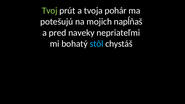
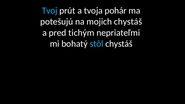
Tvoj colour: light green -> light blue
mojich napĺňaš: napĺňaš -> chystáš
naveky: naveky -> tichým
